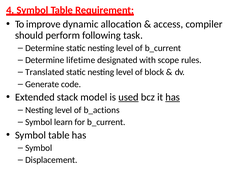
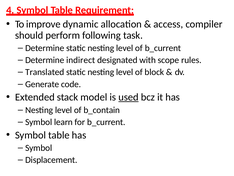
lifetime: lifetime -> indirect
has at (173, 97) underline: present -> none
b_actions: b_actions -> b_contain
